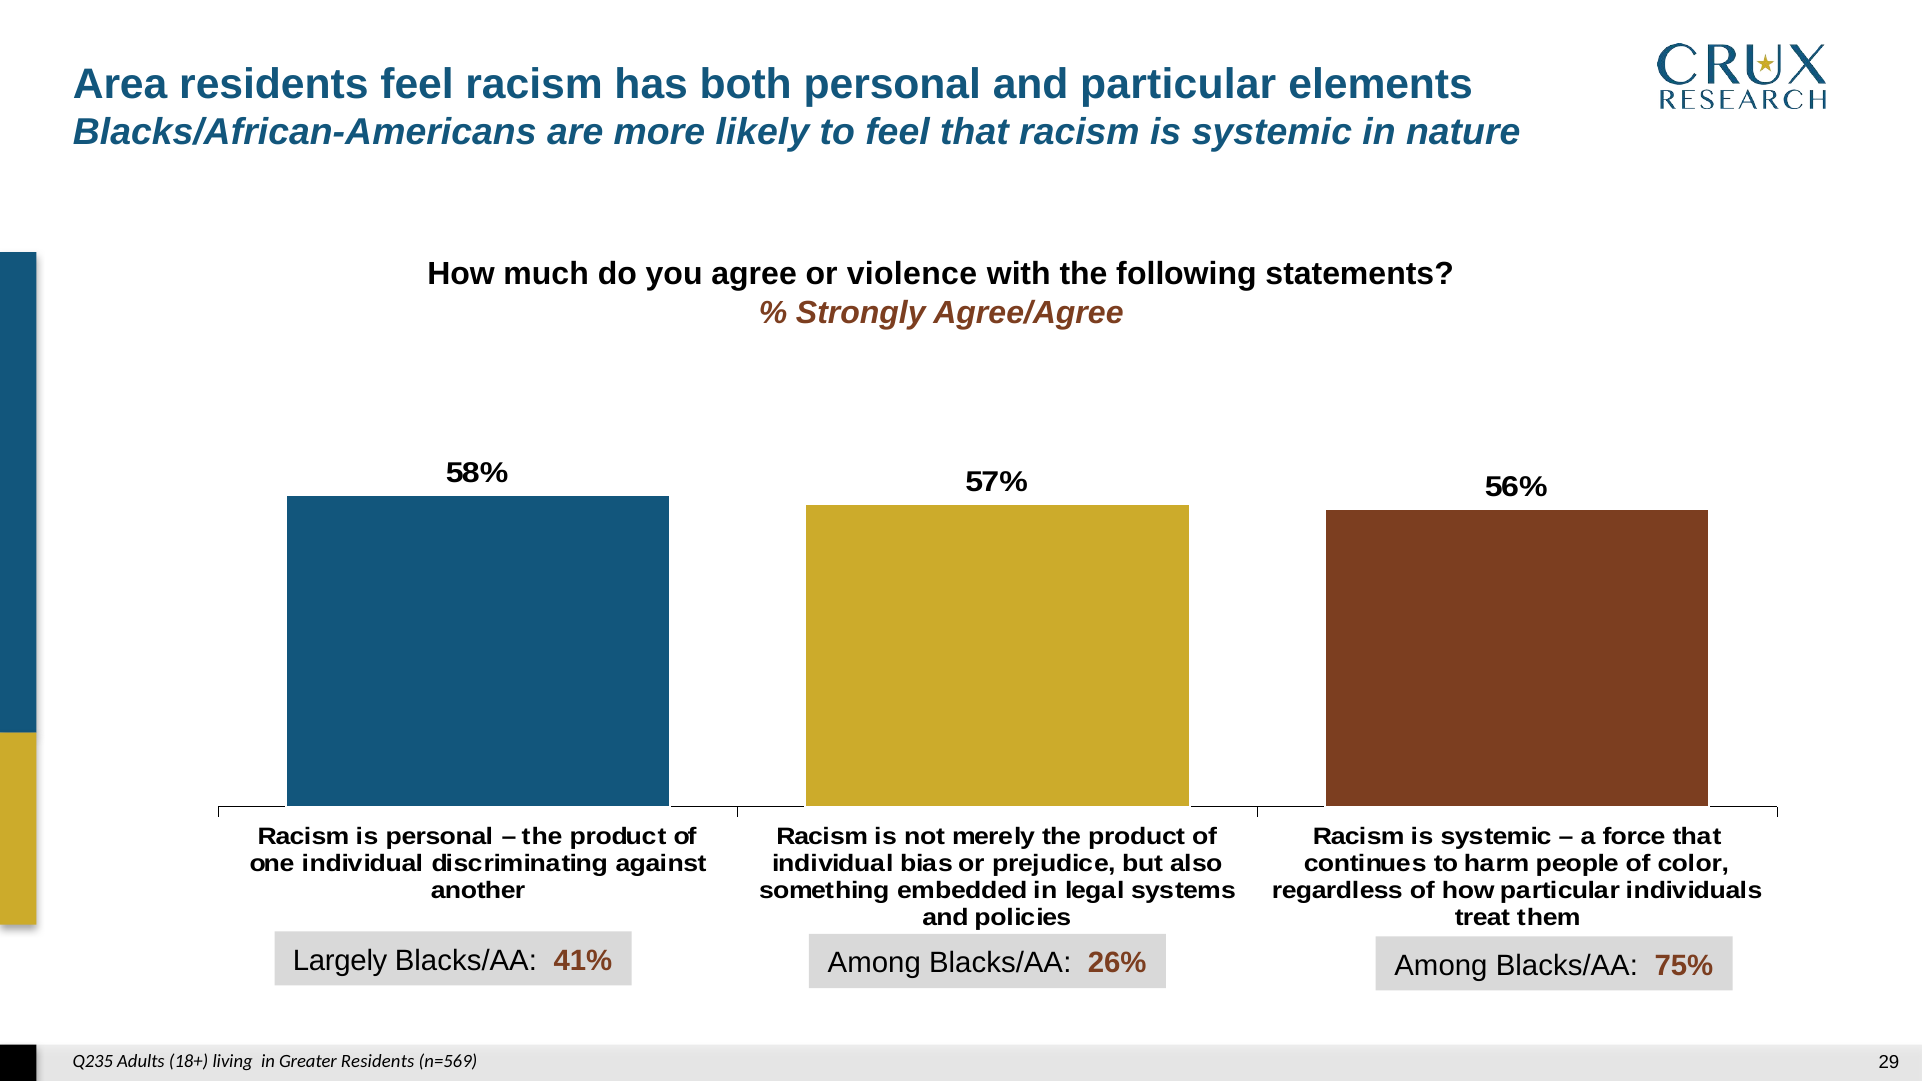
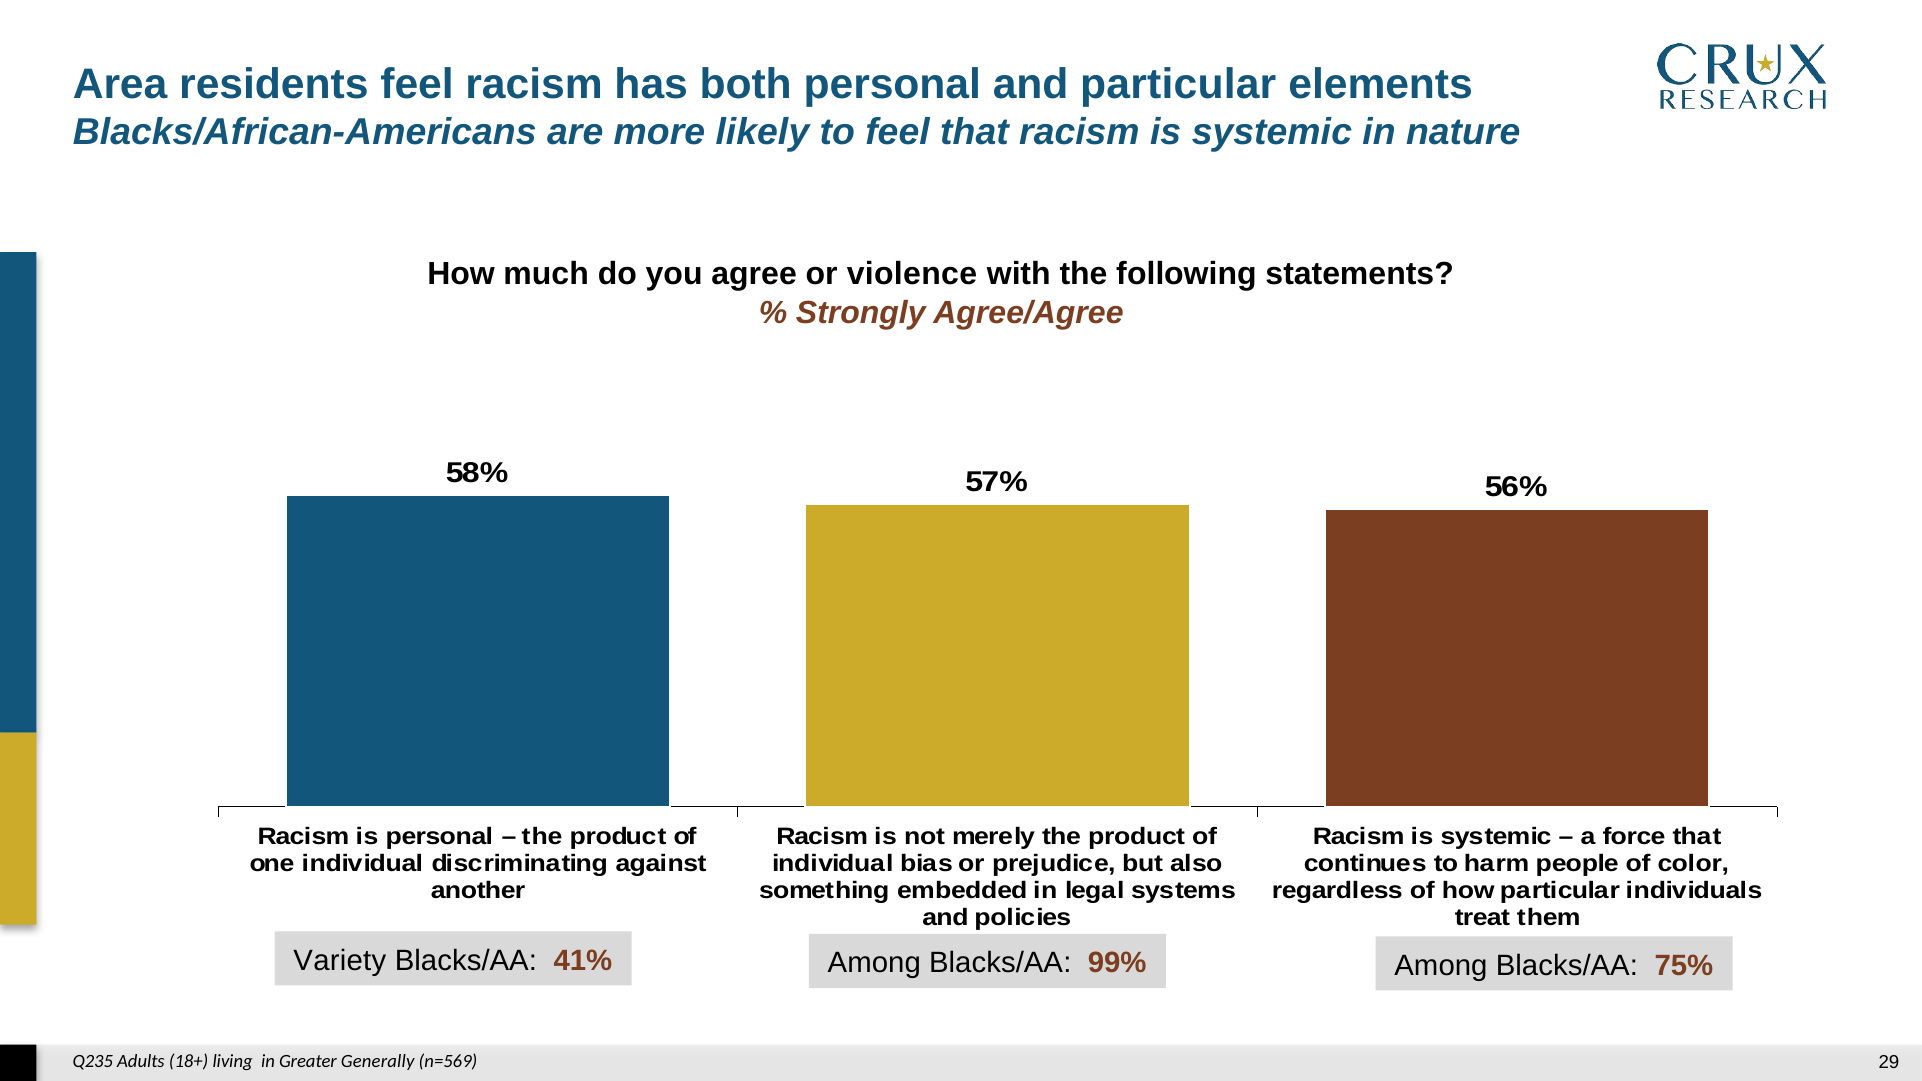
Largely: Largely -> Variety
26%: 26% -> 99%
Greater Residents: Residents -> Generally
